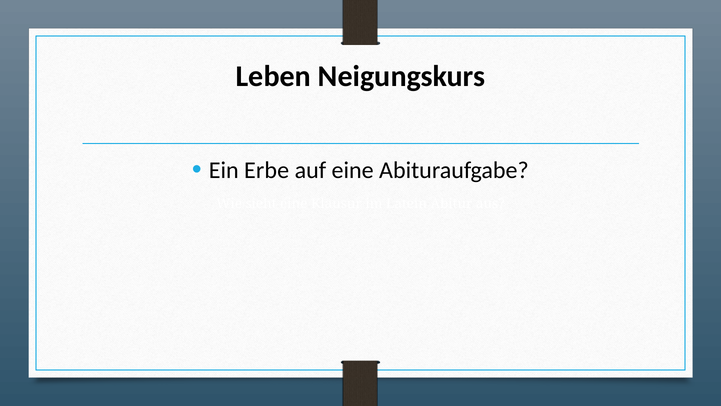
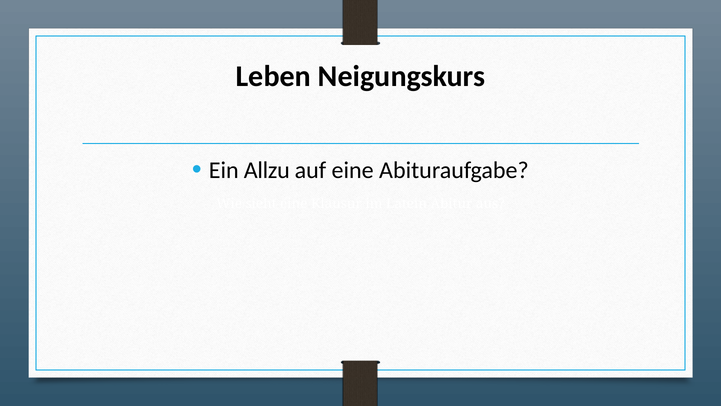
Erbe: Erbe -> Allzu
